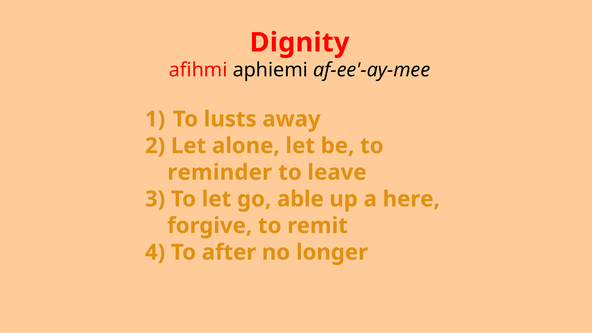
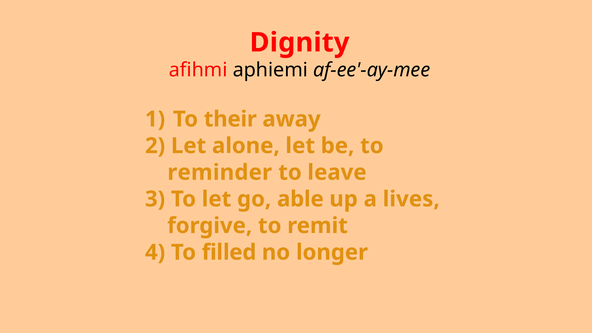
lusts: lusts -> their
here: here -> lives
after: after -> filled
